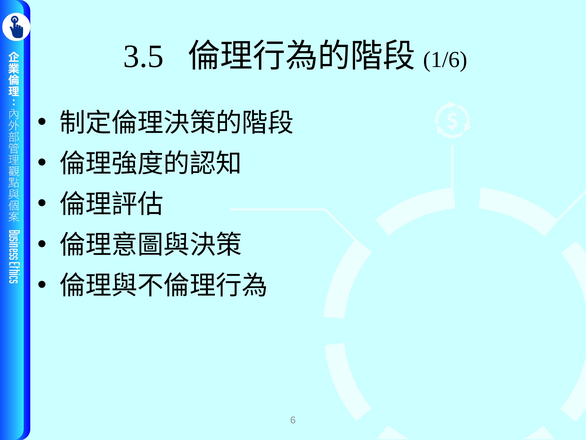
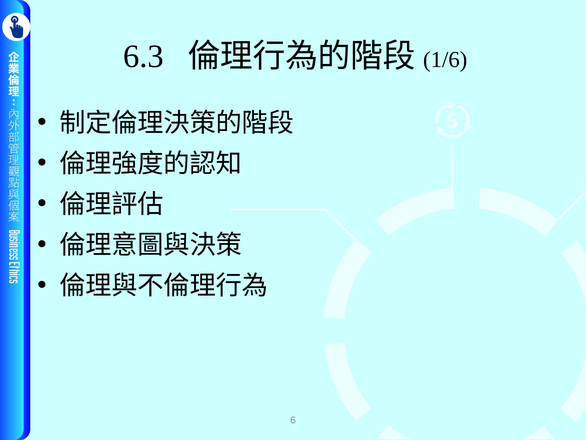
3.5: 3.5 -> 6.3
